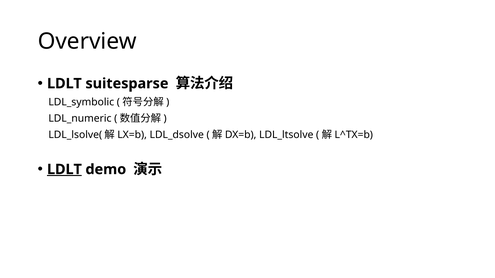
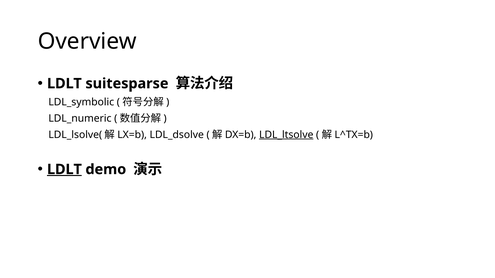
LDL_ltsolve underline: none -> present
